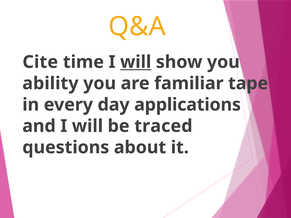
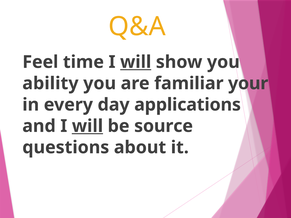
Cite: Cite -> Feel
tape: tape -> your
will at (87, 126) underline: none -> present
traced: traced -> source
